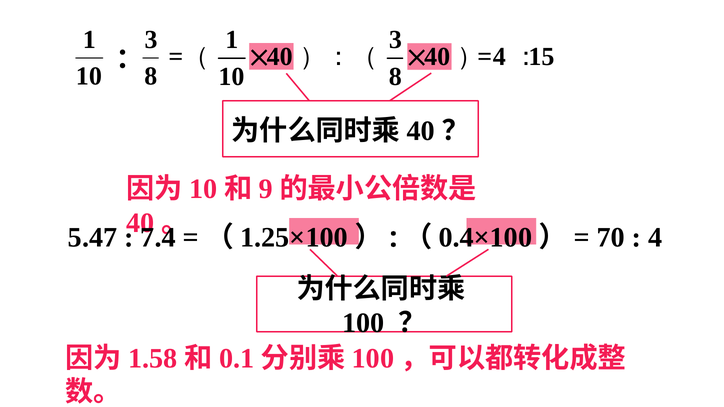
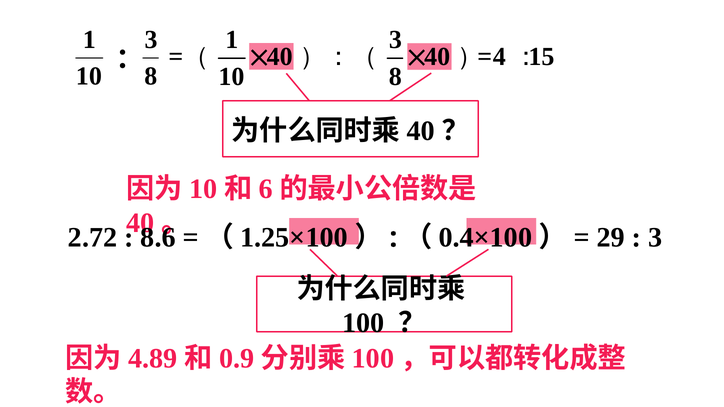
9: 9 -> 6
5.47: 5.47 -> 2.72
7.4: 7.4 -> 8.6
70: 70 -> 29
4 at (655, 238): 4 -> 3
1.58: 1.58 -> 4.89
0.1: 0.1 -> 0.9
